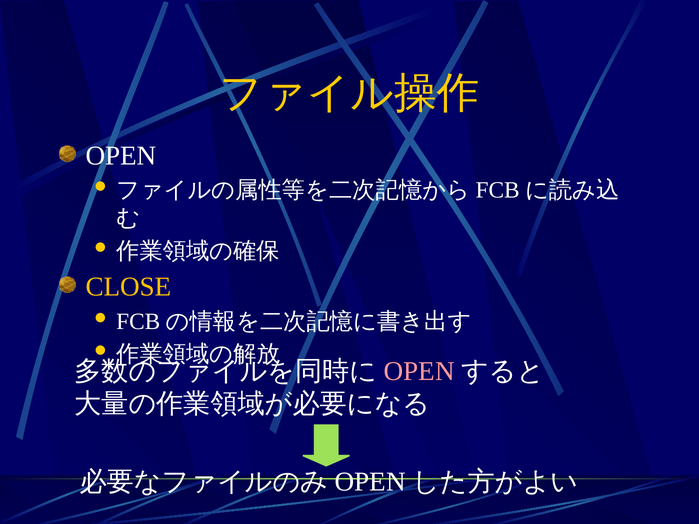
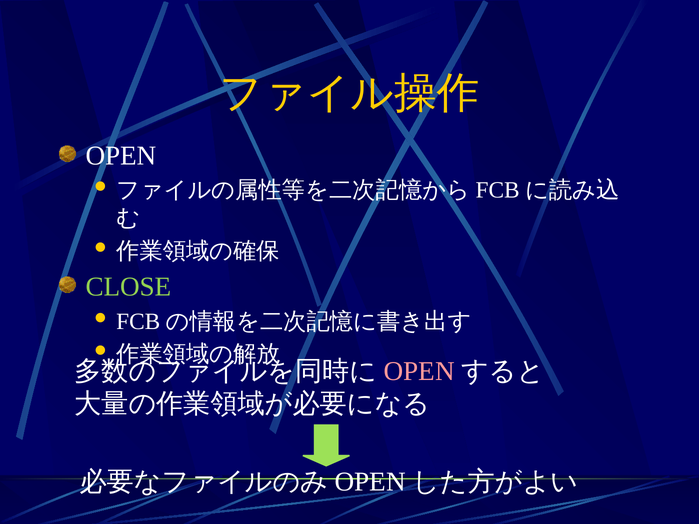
CLOSE colour: yellow -> light green
